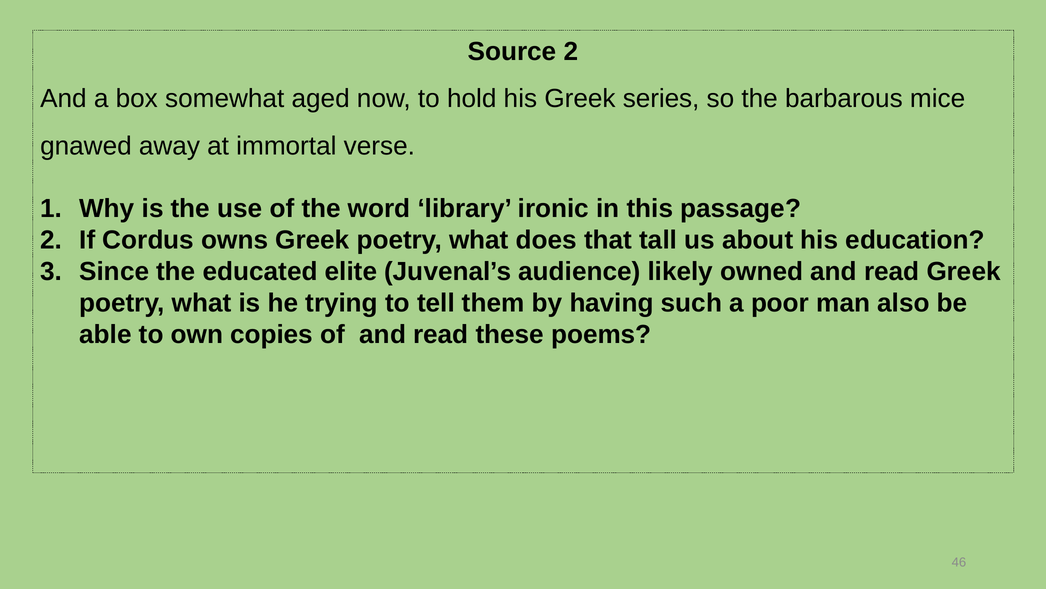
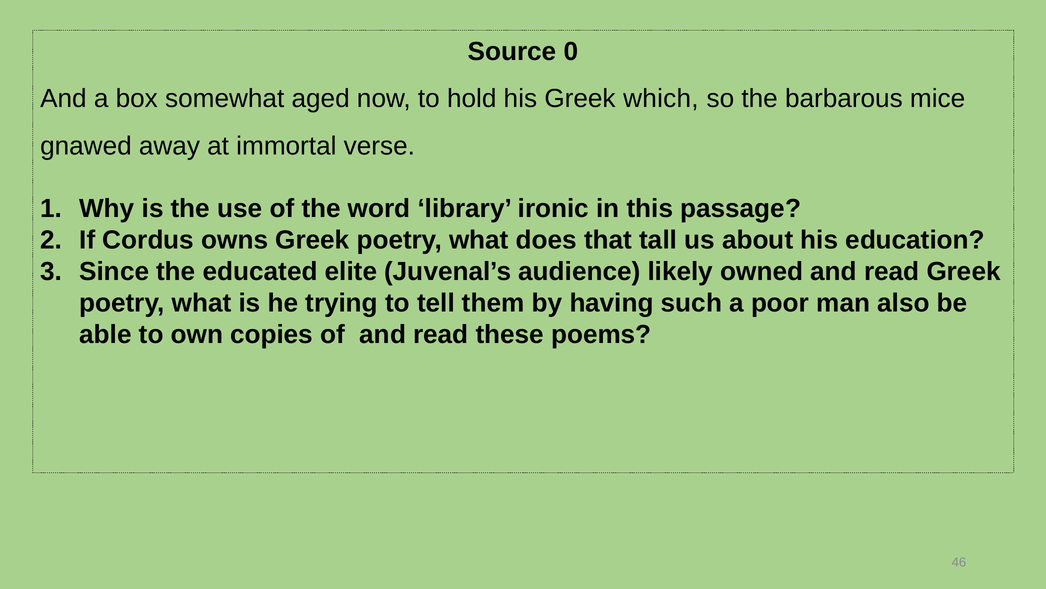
Source 2: 2 -> 0
series: series -> which
